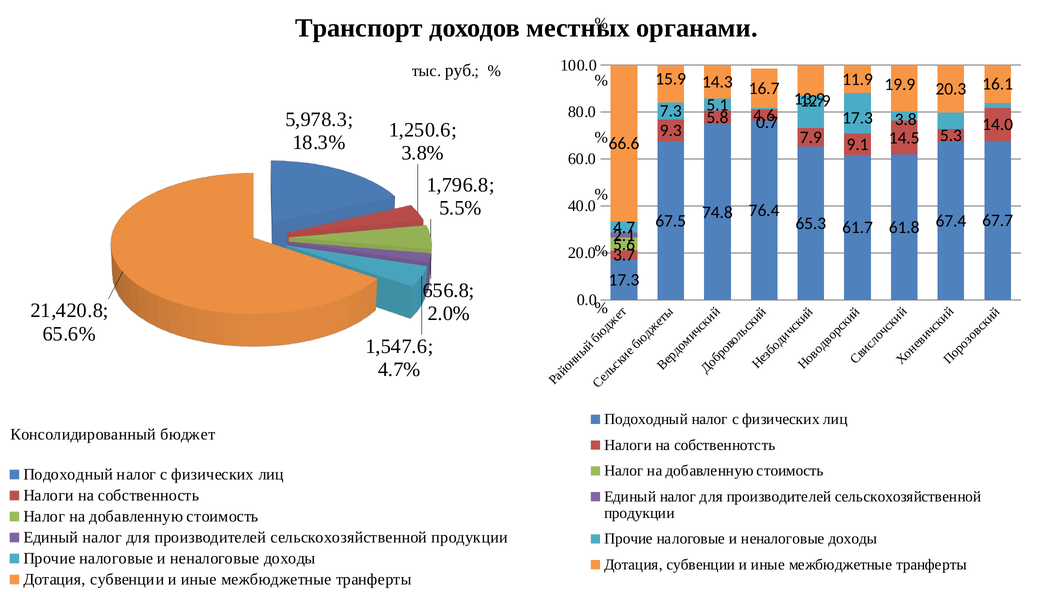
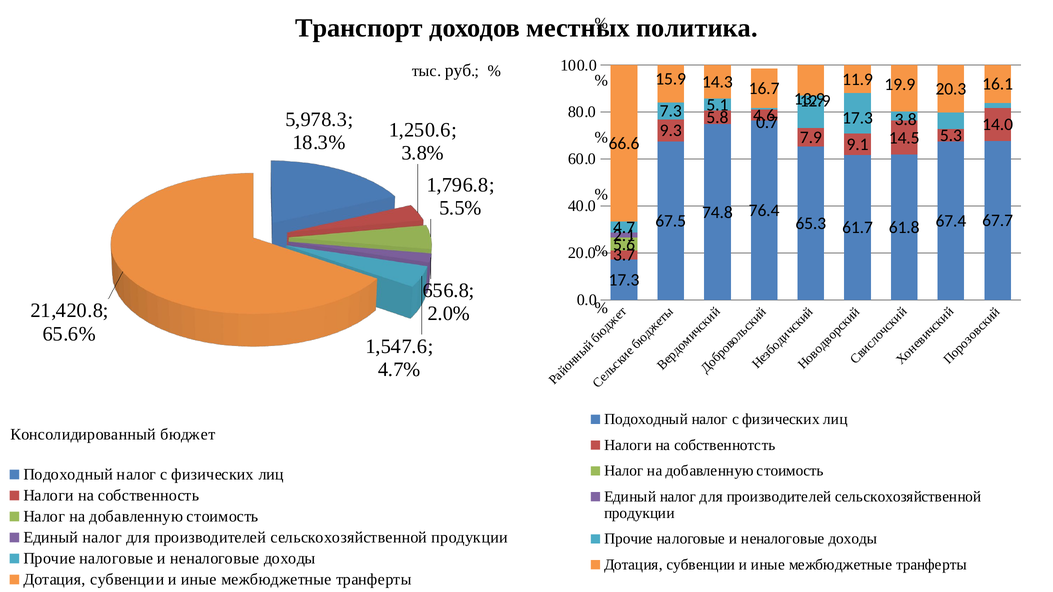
органами: органами -> политика
